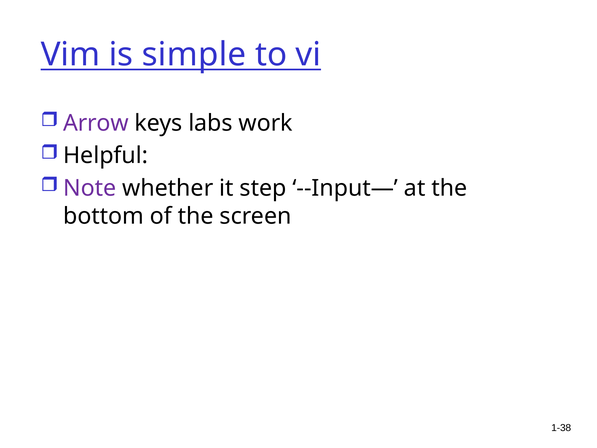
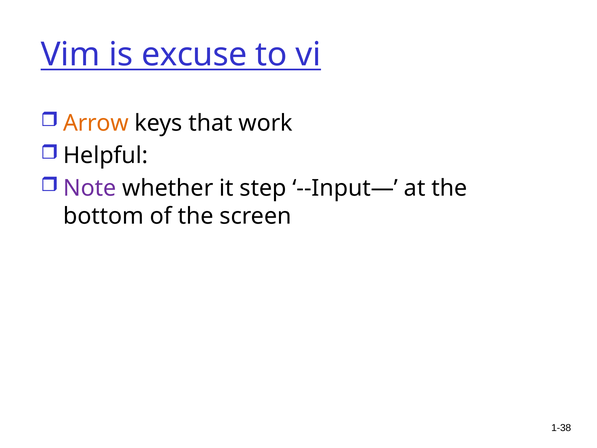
simple: simple -> excuse
Arrow colour: purple -> orange
labs: labs -> that
